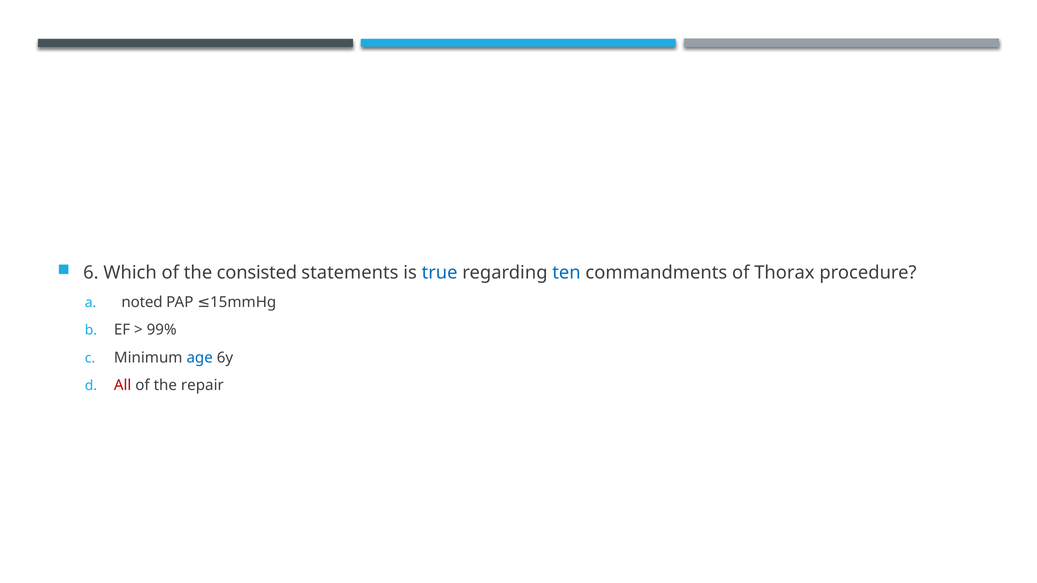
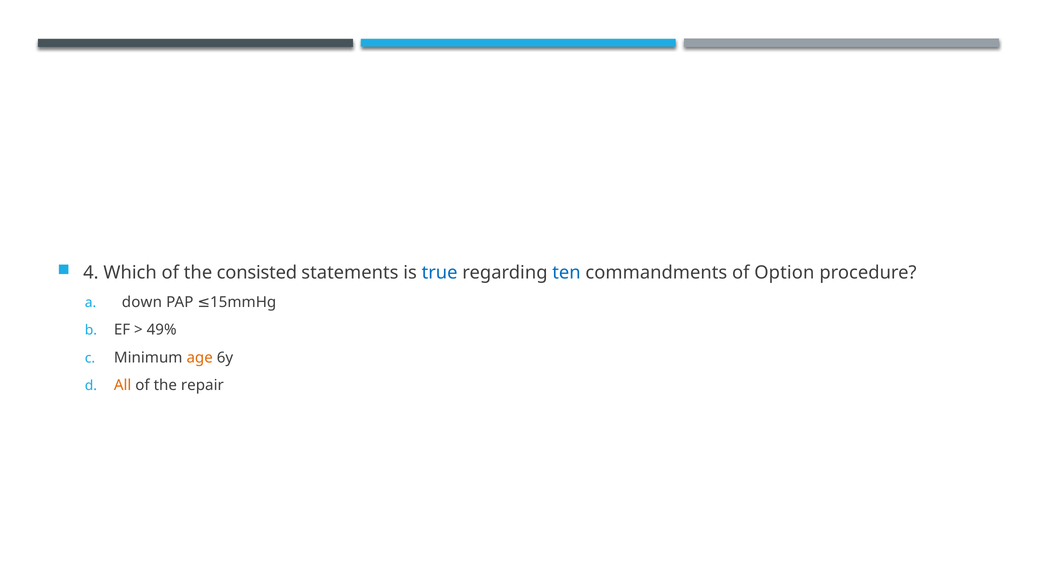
6: 6 -> 4
Thorax: Thorax -> Option
noted: noted -> down
99%: 99% -> 49%
age colour: blue -> orange
All colour: red -> orange
